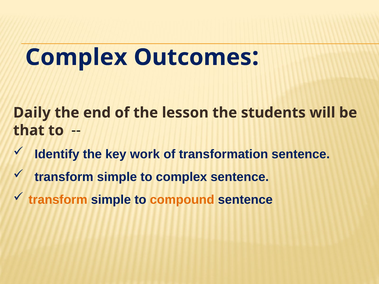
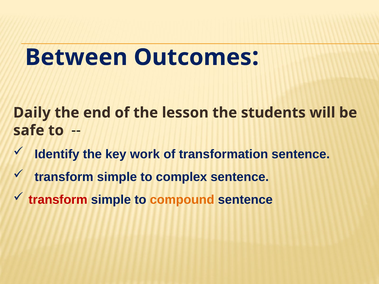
Complex at (76, 57): Complex -> Between
that: that -> safe
transform at (58, 200) colour: orange -> red
